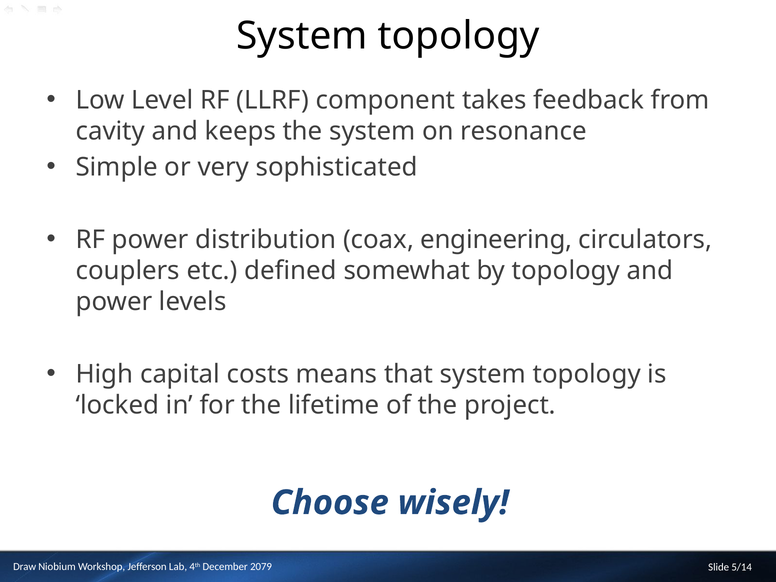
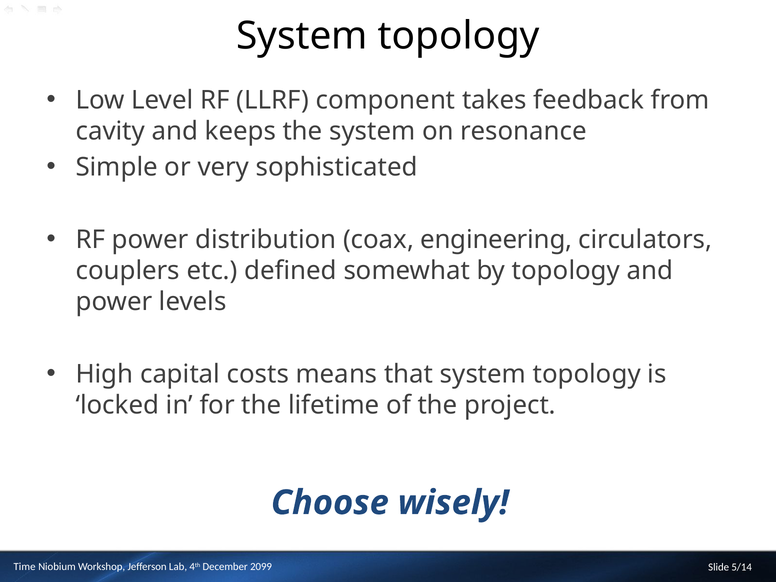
Draw: Draw -> Time
2079: 2079 -> 2099
